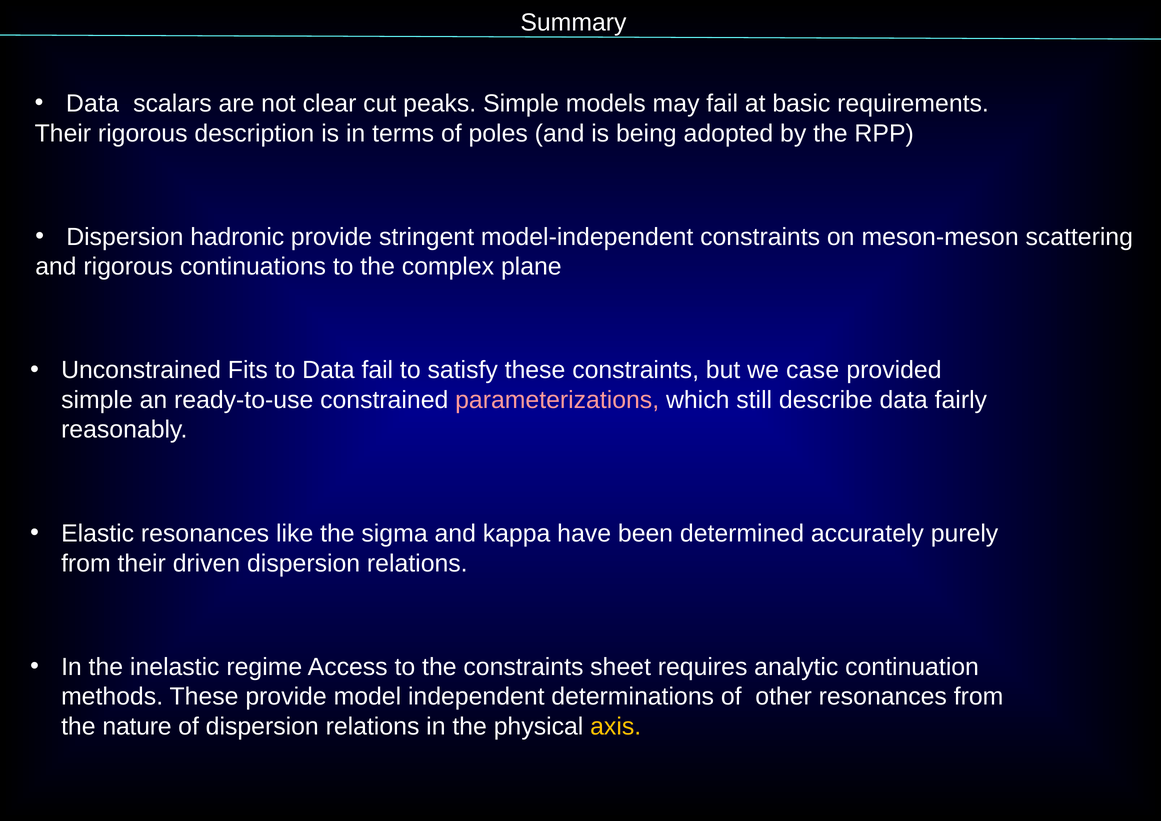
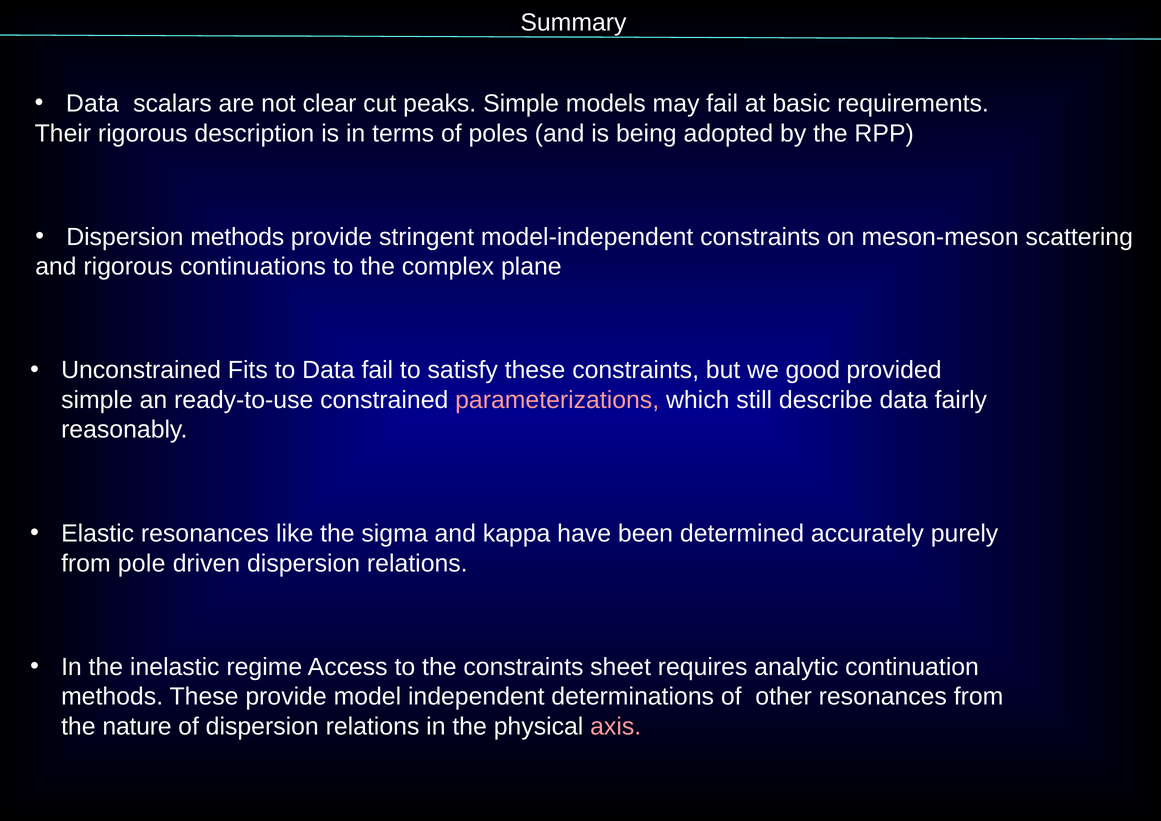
Dispersion hadronic: hadronic -> methods
case: case -> good
from their: their -> pole
axis colour: yellow -> pink
